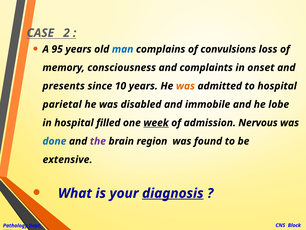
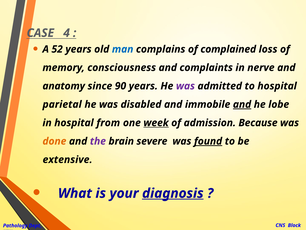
2: 2 -> 4
95: 95 -> 52
convulsions: convulsions -> complained
onset: onset -> nerve
presents: presents -> anatomy
10: 10 -> 90
was at (185, 86) colour: orange -> purple
and at (242, 104) underline: none -> present
filled: filled -> from
Nervous: Nervous -> Because
done colour: blue -> orange
region: region -> severe
found underline: none -> present
